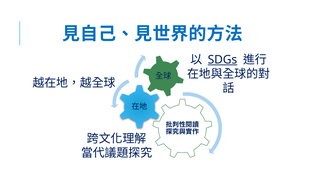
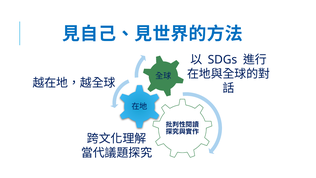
SDGs underline: present -> none
